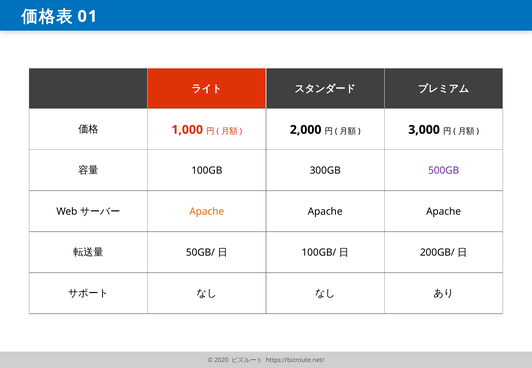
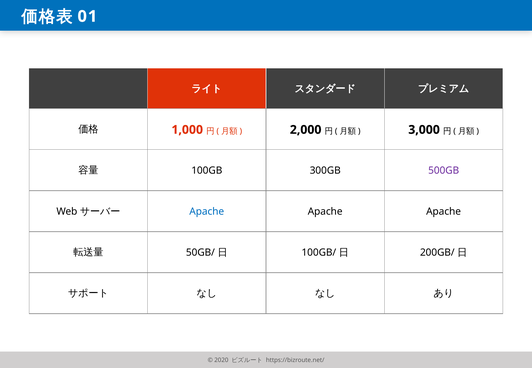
Apache at (207, 212) colour: orange -> blue
